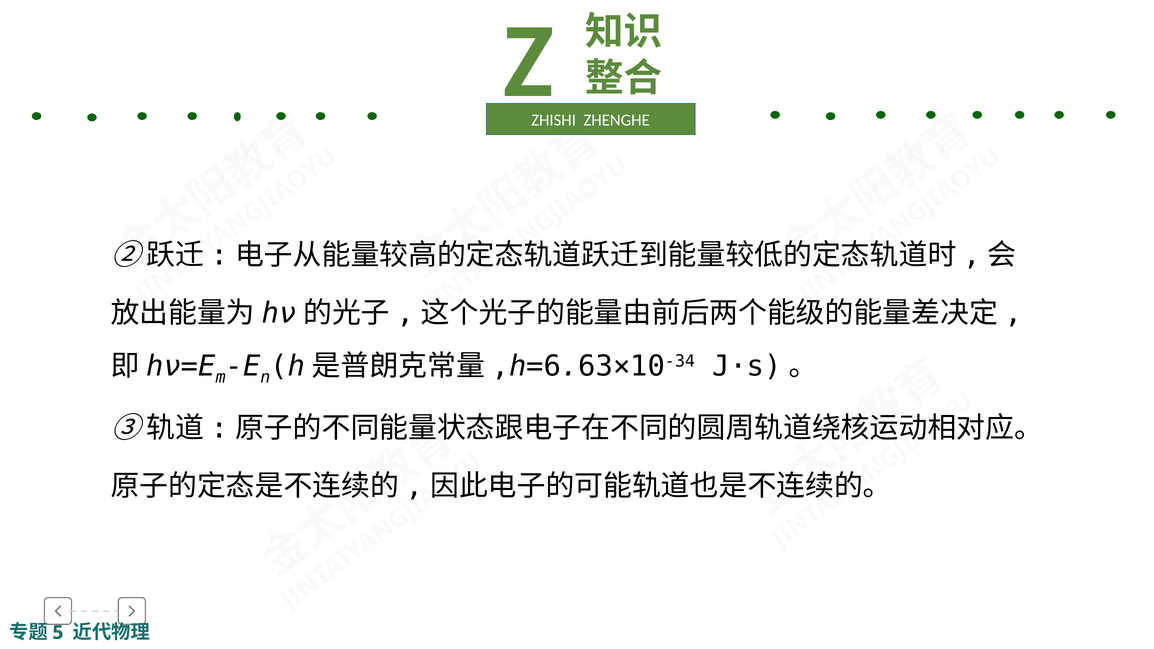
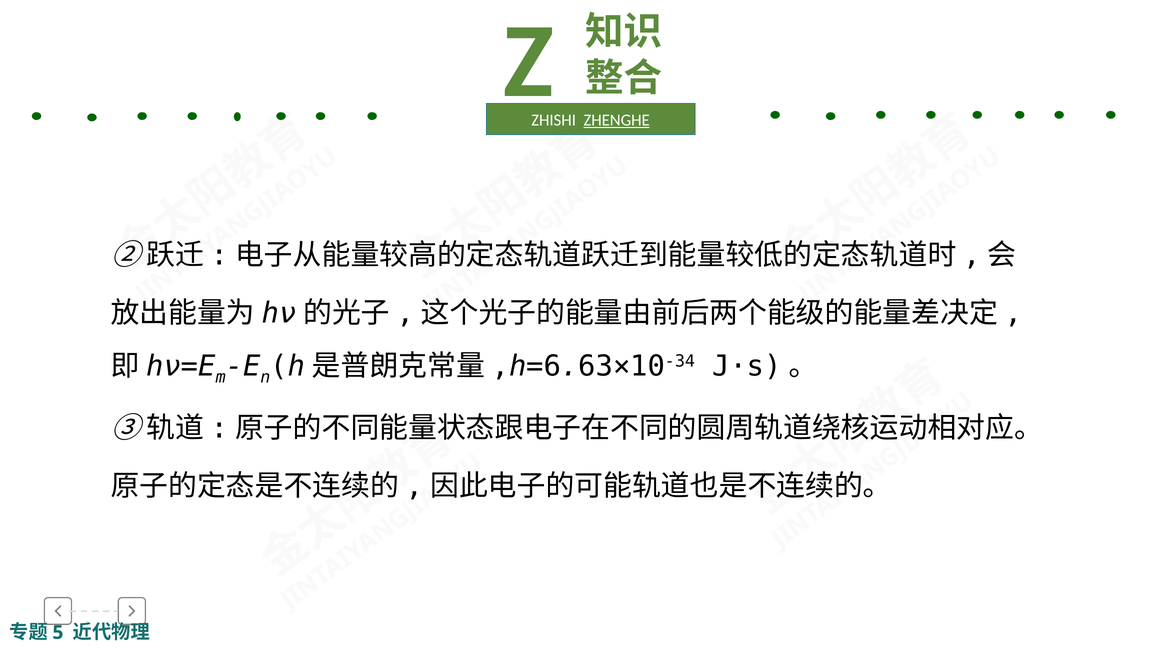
ZHENGHE underline: none -> present
